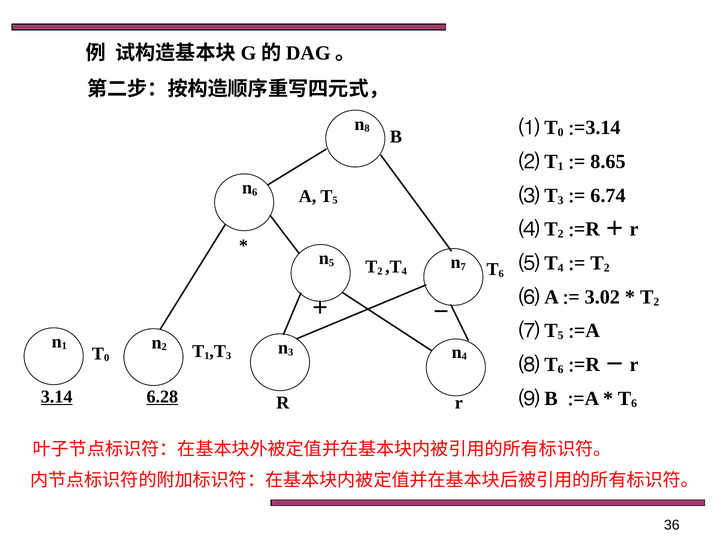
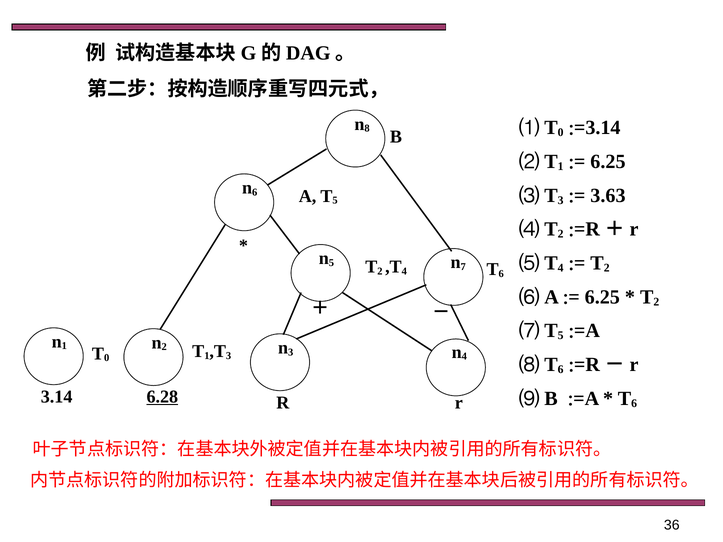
8.65 at (608, 162): 8.65 -> 6.25
6.74: 6.74 -> 3.63
3.02 at (602, 297): 3.02 -> 6.25
3.14 underline: present -> none
